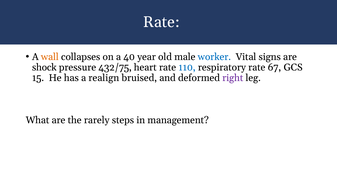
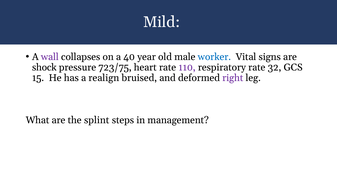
Rate at (161, 22): Rate -> Mild
wall colour: orange -> purple
432/75: 432/75 -> 723/75
110 colour: blue -> purple
67: 67 -> 32
rarely: rarely -> splint
